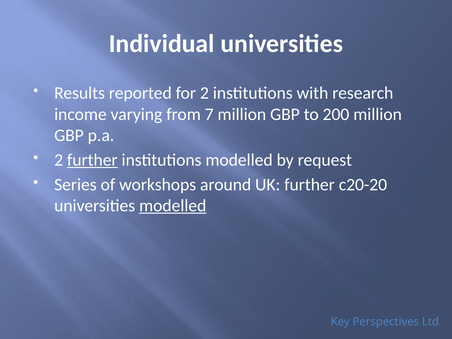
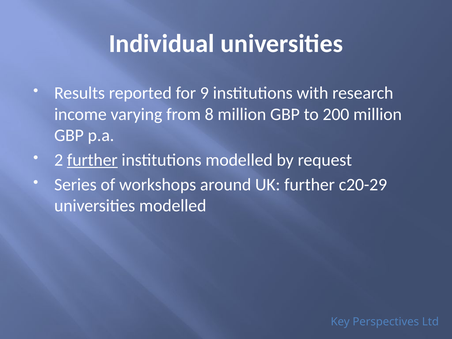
for 2: 2 -> 9
7: 7 -> 8
c20-20: c20-20 -> c20-29
modelled at (173, 206) underline: present -> none
